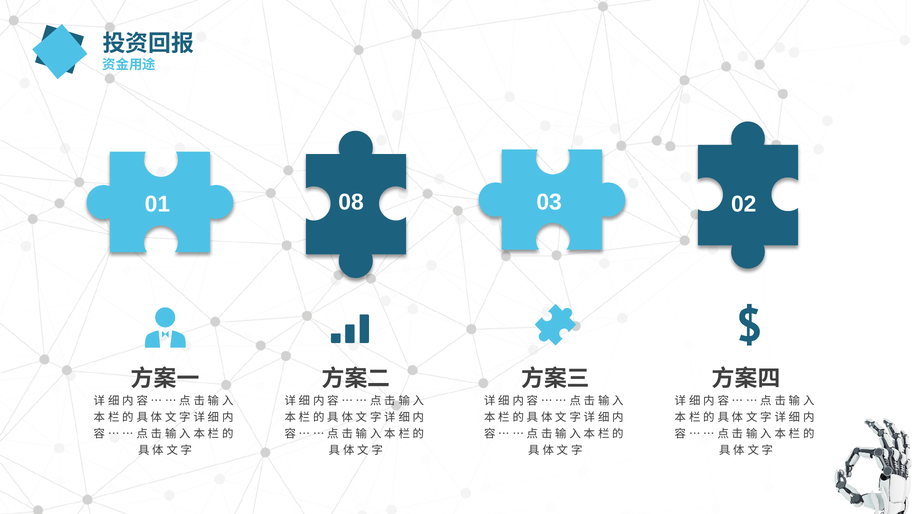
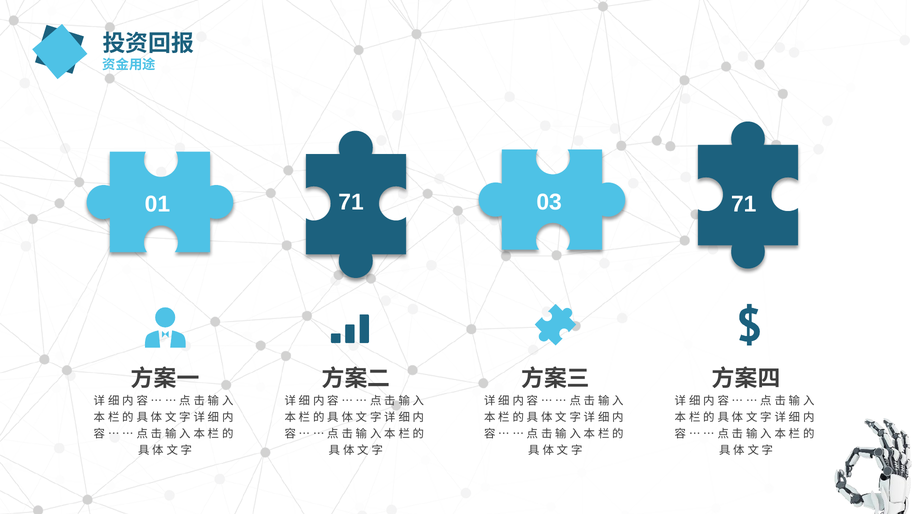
01 08: 08 -> 71
03 02: 02 -> 71
